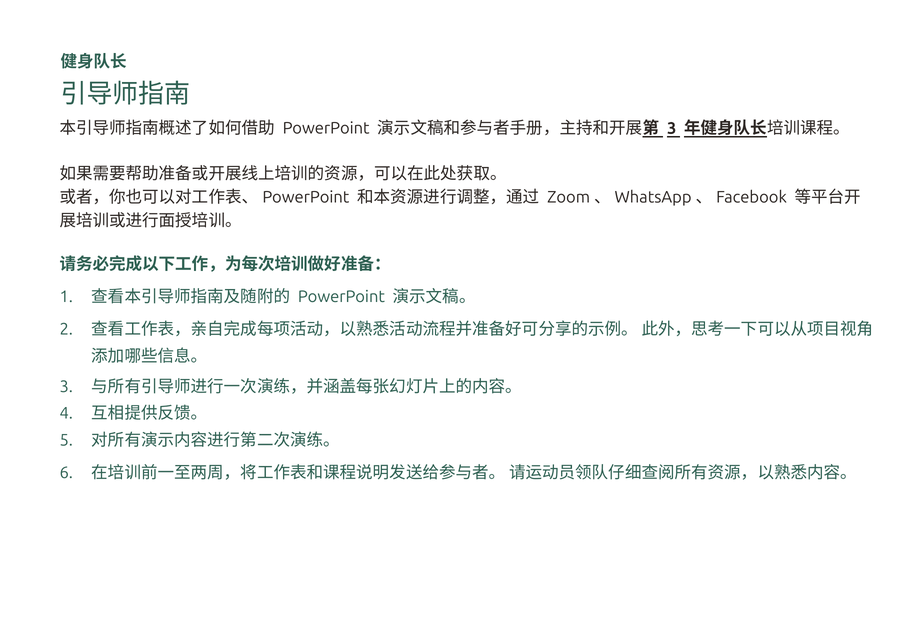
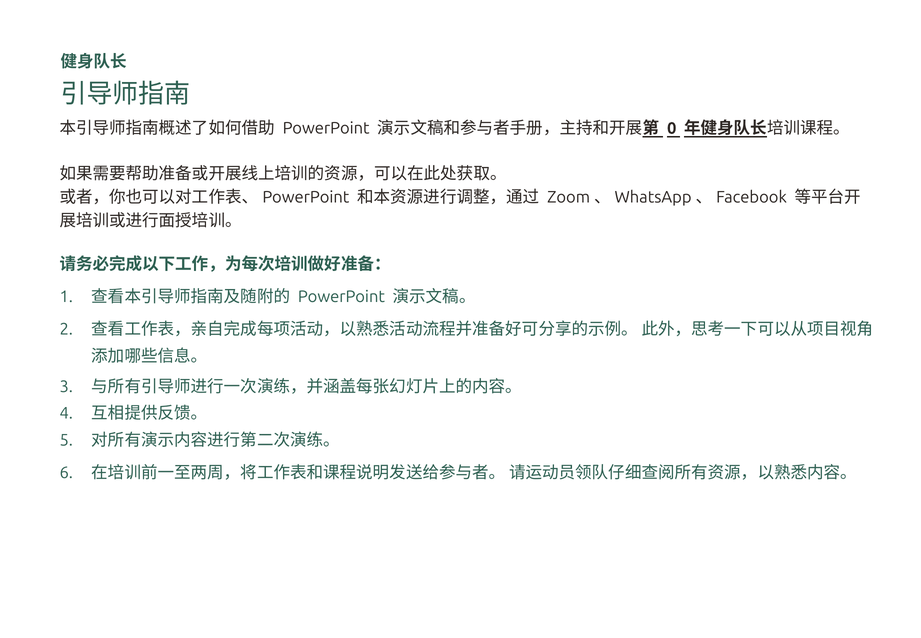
3 at (672, 128): 3 -> 0
